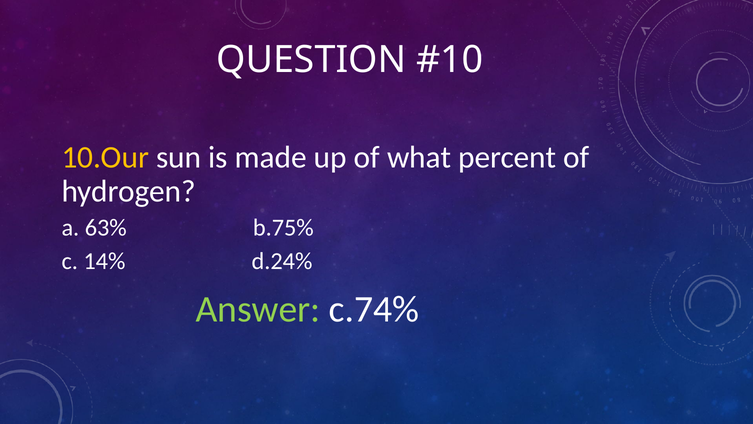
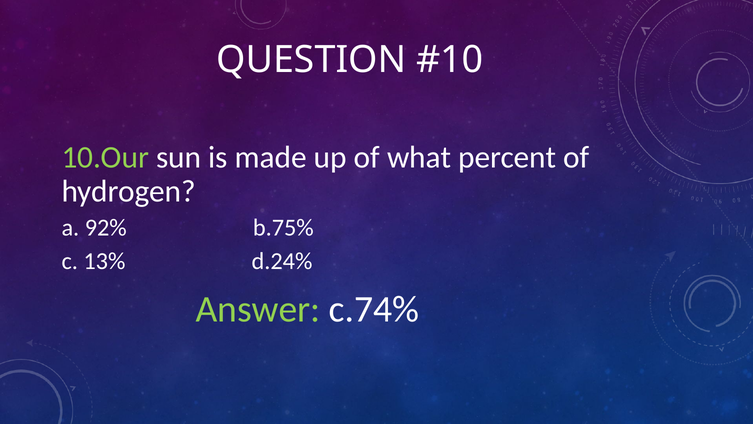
10.Our colour: yellow -> light green
63%: 63% -> 92%
14%: 14% -> 13%
